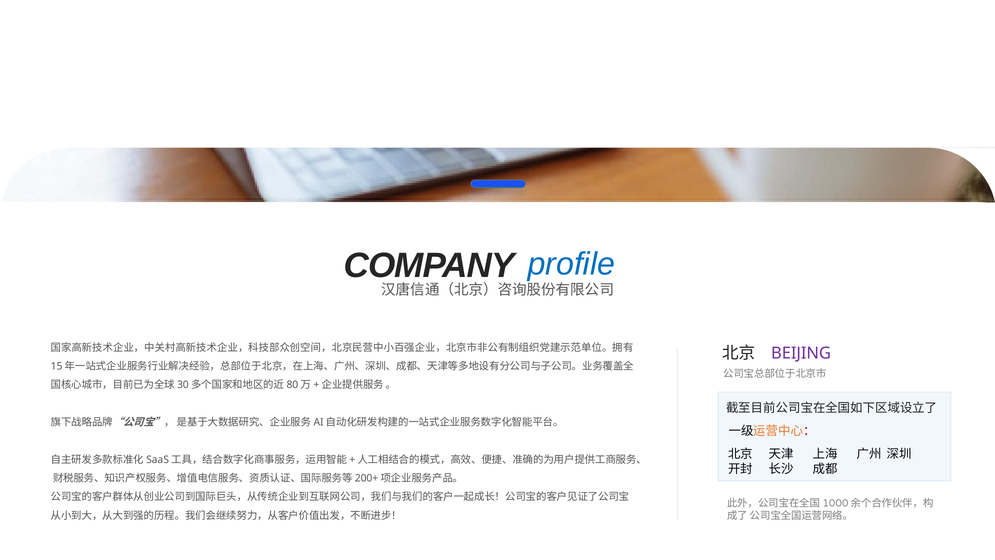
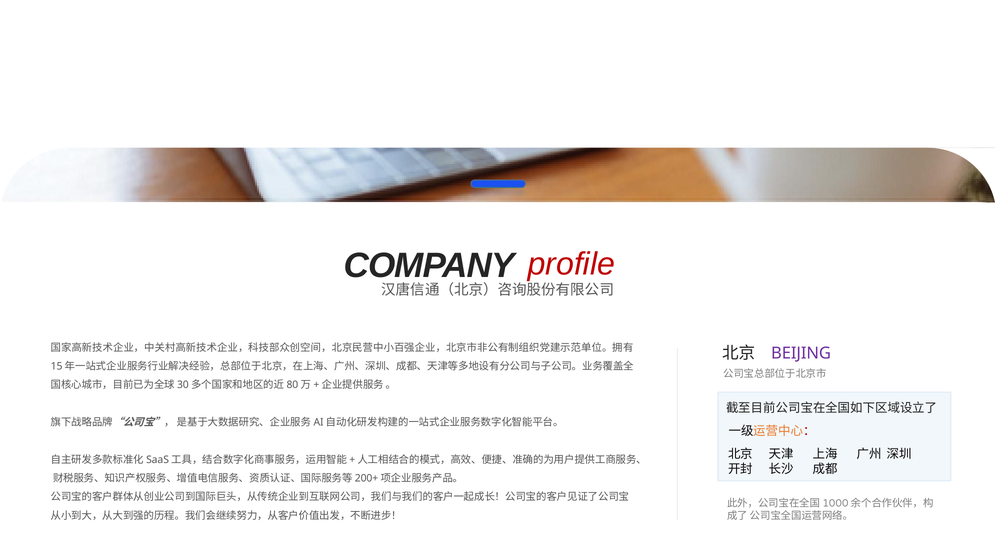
profile colour: blue -> red
